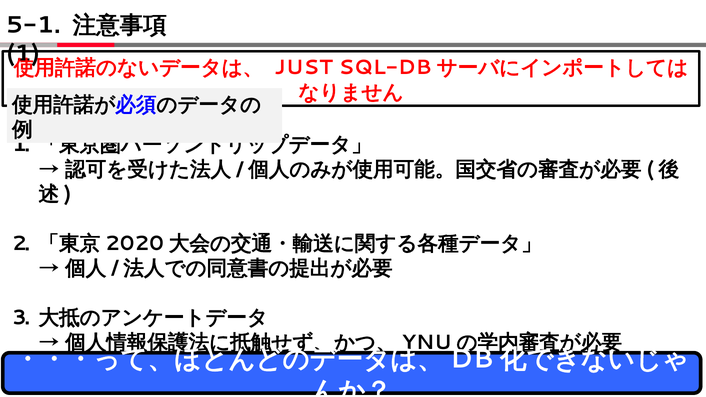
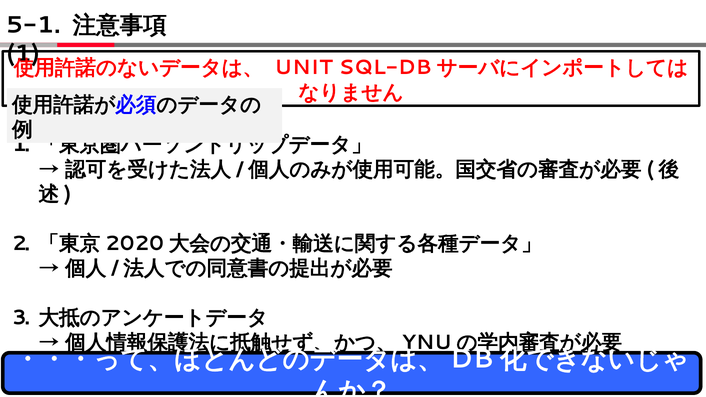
JUST: JUST -> UNIT
